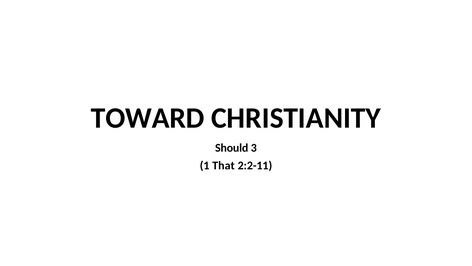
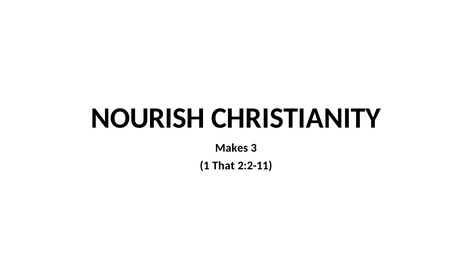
TOWARD: TOWARD -> NOURISH
Should: Should -> Makes
